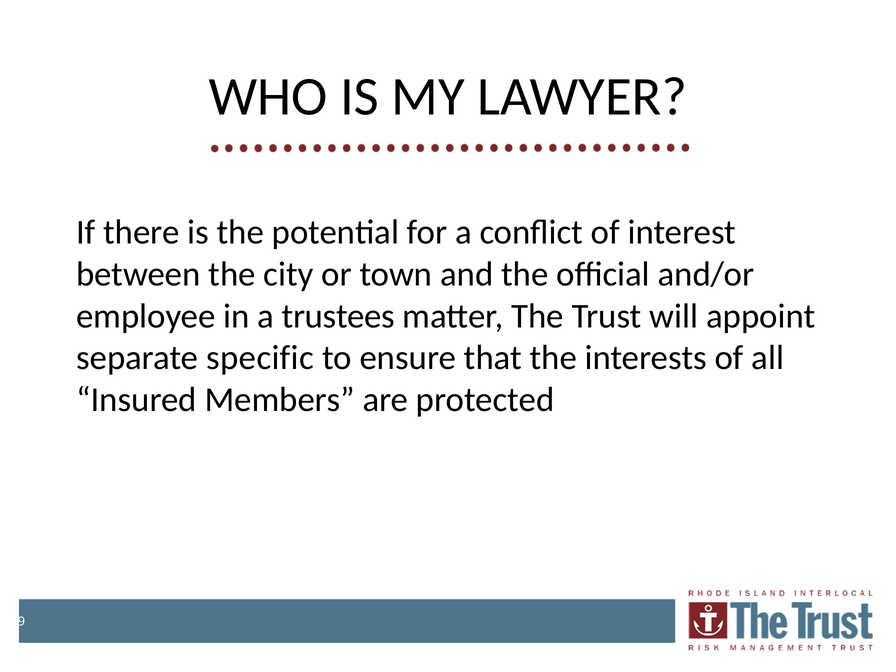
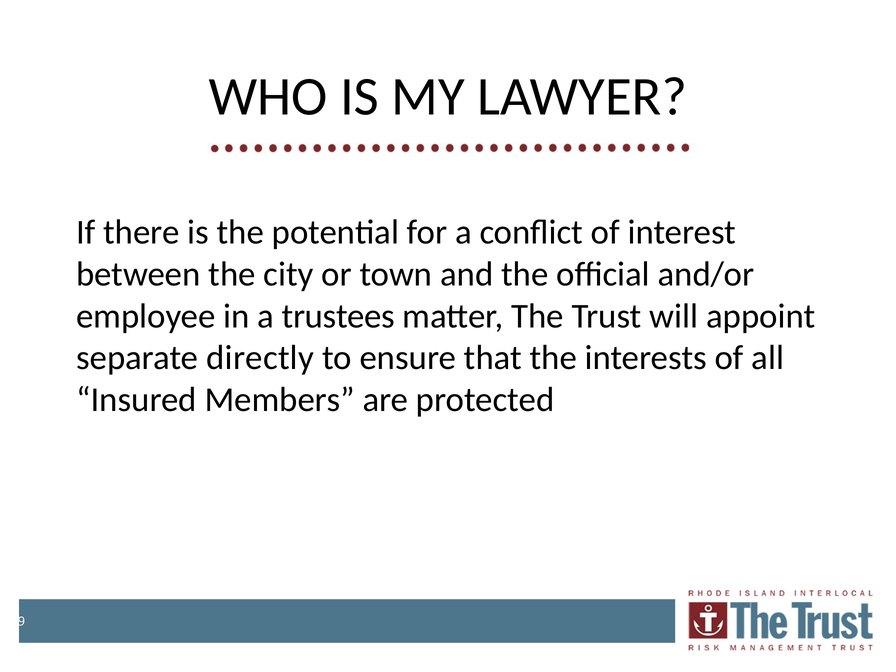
specific: specific -> directly
